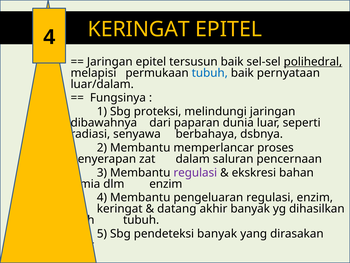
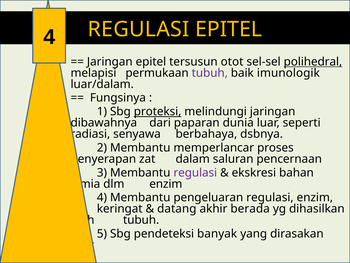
KERINGAT at (139, 29): KERINGAT -> REGULASI
tersusun baik: baik -> otot
tubuh at (210, 73) colour: blue -> purple
pernyataan: pernyataan -> imunologik
proteksi underline: none -> present
akhir banyak: banyak -> berada
